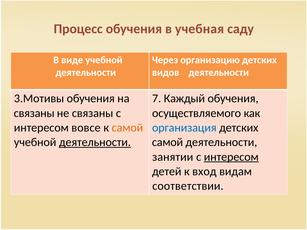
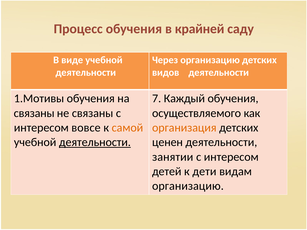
учебная: учебная -> крайней
3.Мотивы: 3.Мотивы -> 1.Мотивы
организация colour: blue -> orange
самой at (167, 142): самой -> ценен
интересом at (231, 157) underline: present -> none
вход: вход -> дети
соответствии at (188, 186): соответствии -> организацию
